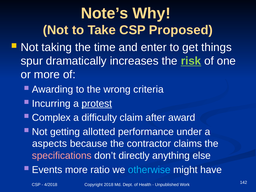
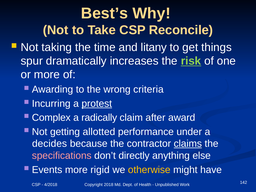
Note’s: Note’s -> Best’s
Proposed: Proposed -> Reconcile
enter: enter -> litany
difficulty: difficulty -> radically
aspects: aspects -> decides
claims underline: none -> present
ratio: ratio -> rigid
otherwise colour: light blue -> yellow
